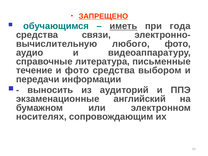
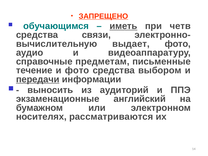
года: года -> четв
любого: любого -> выдает
литература: литература -> предметам
передачи underline: none -> present
сопровождающим: сопровождающим -> рассматриваются
